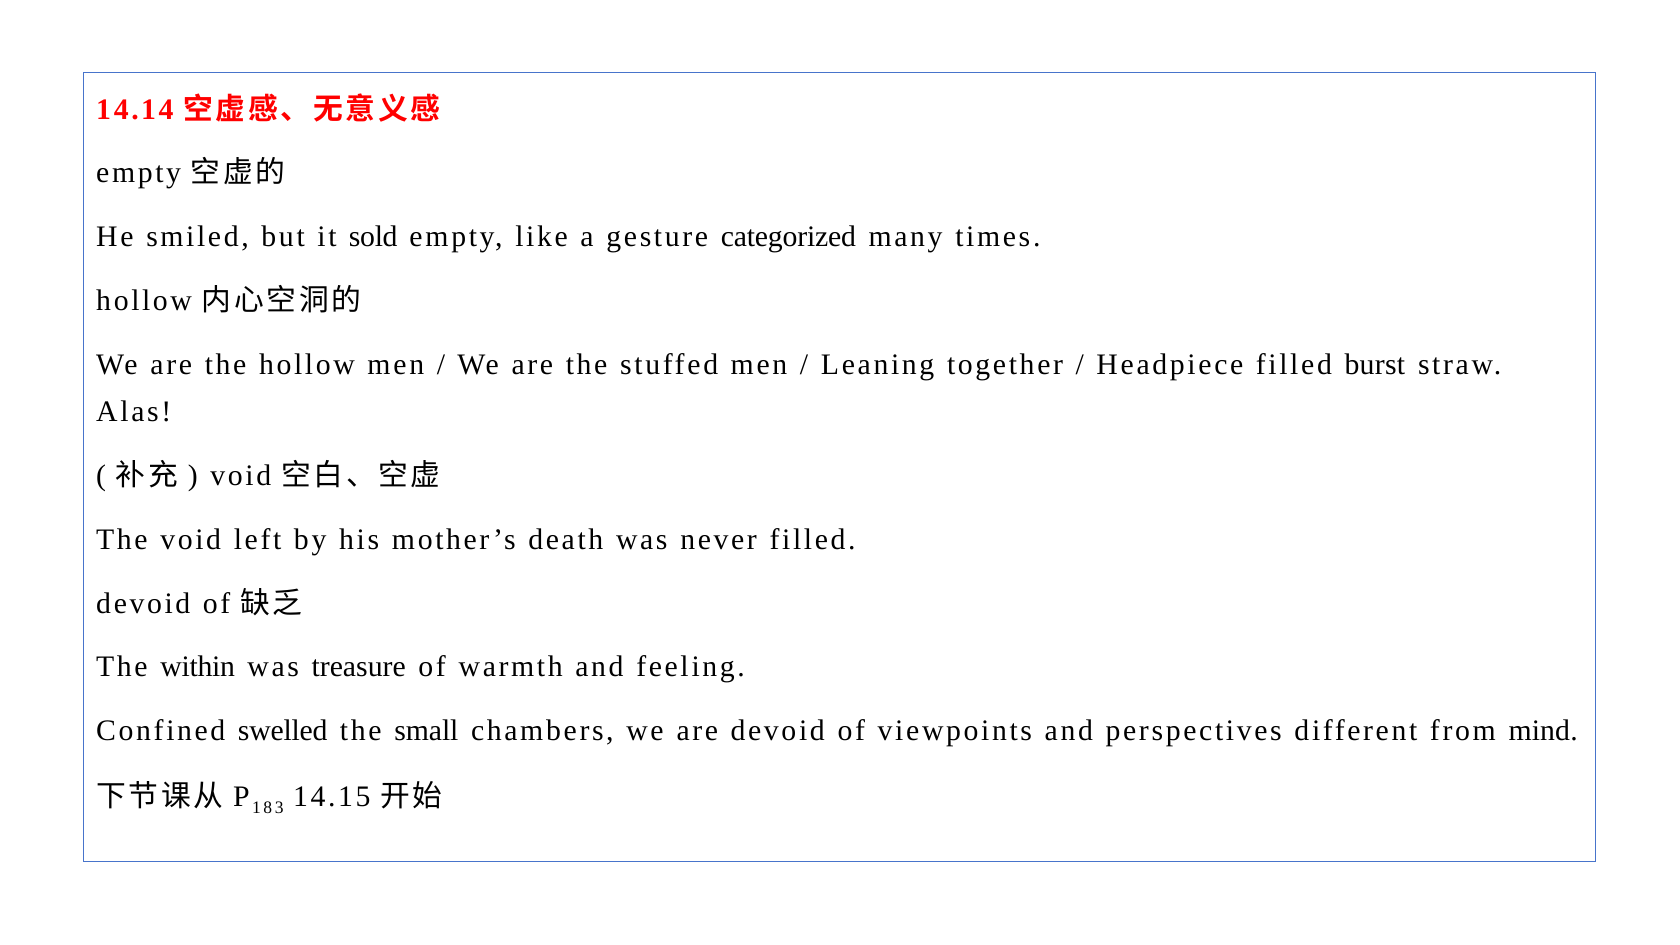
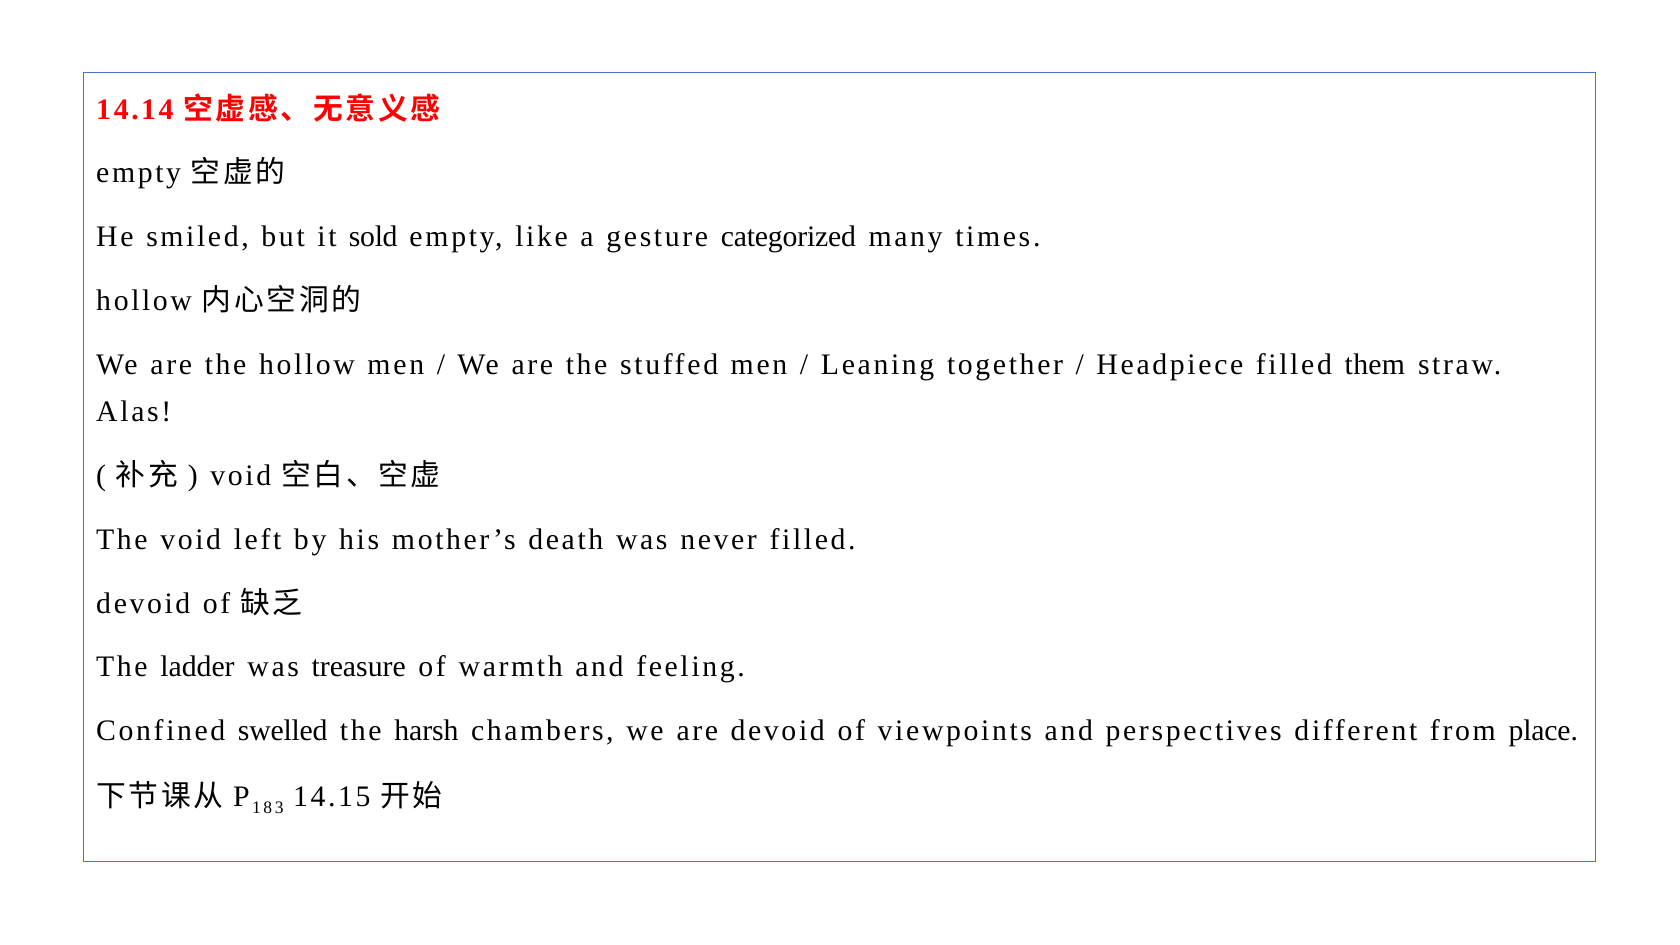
burst: burst -> them
within: within -> ladder
small: small -> harsh
mind: mind -> place
